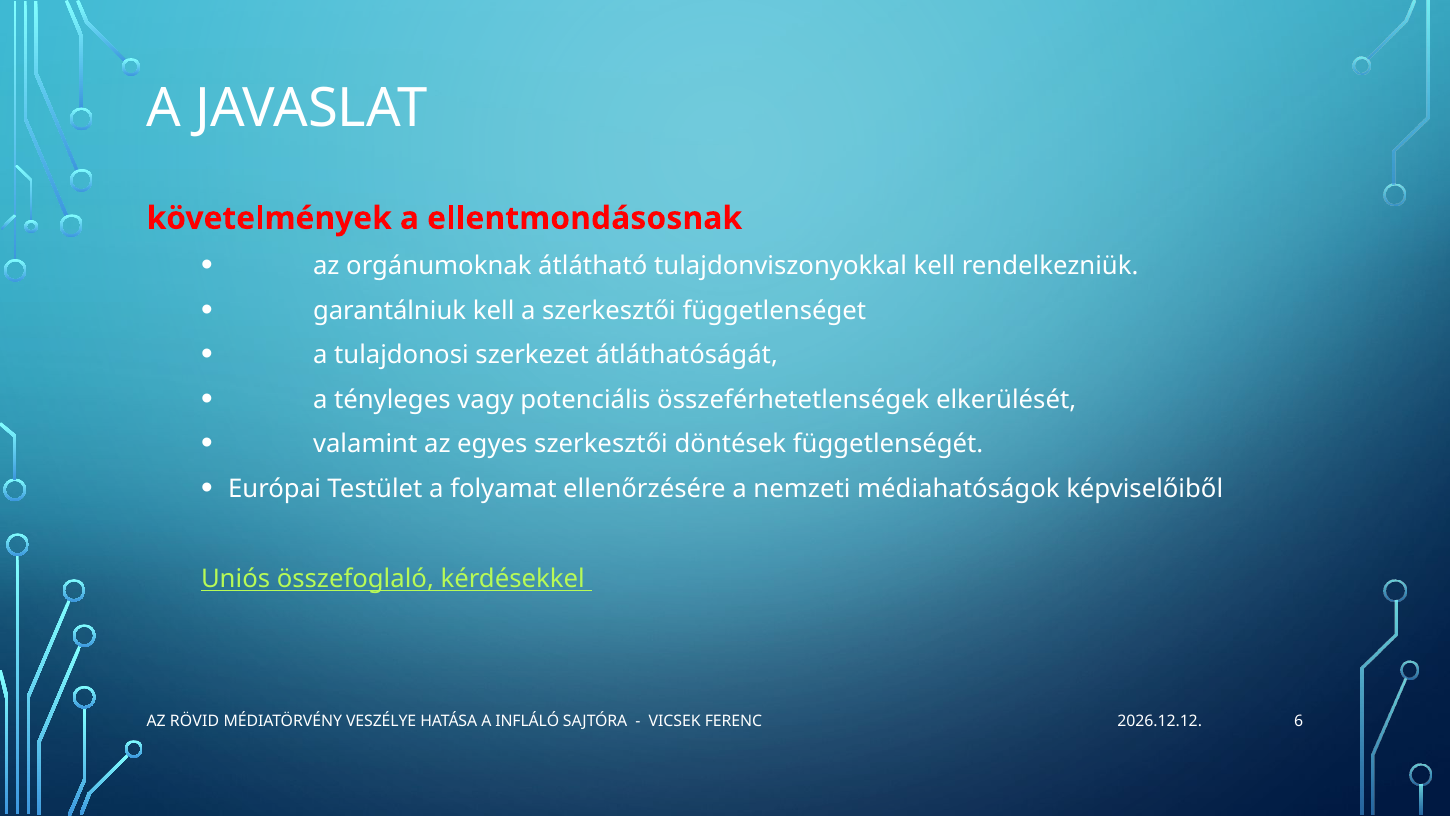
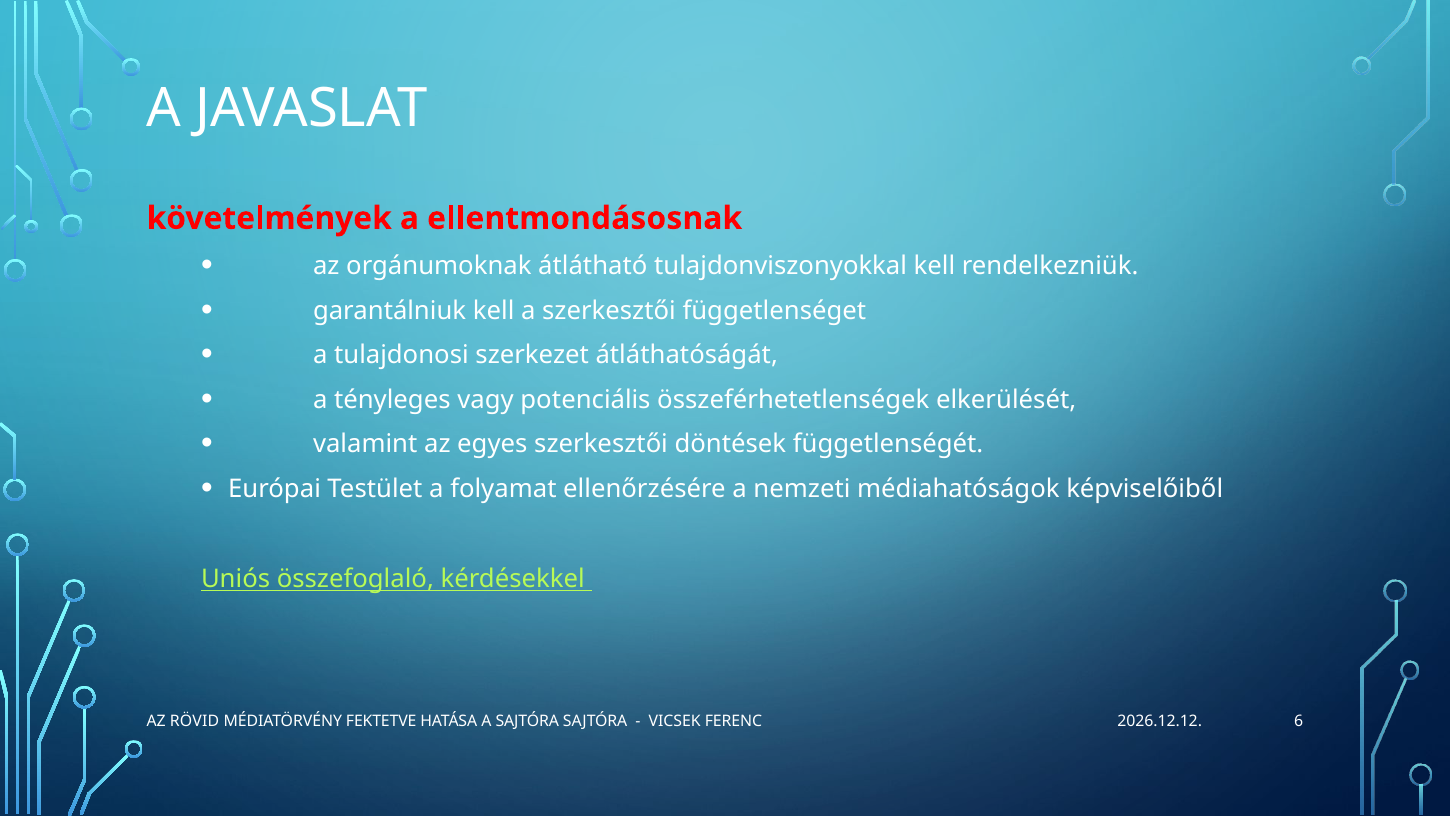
VESZÉLYE: VESZÉLYE -> FEKTETVE
A INFLÁLÓ: INFLÁLÓ -> SAJTÓRA
